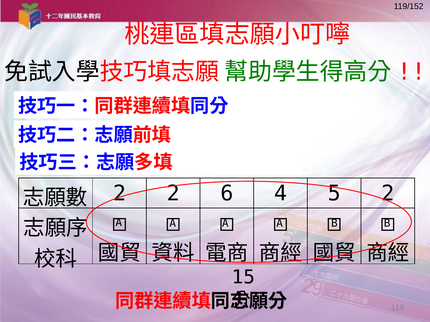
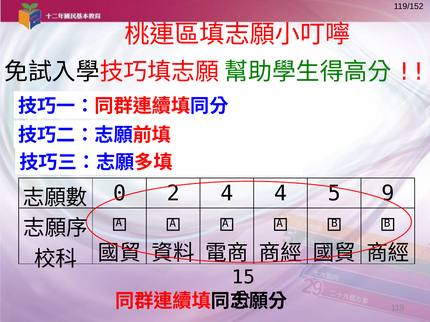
2 at (119, 194): 2 -> 0
2 6: 6 -> 4
5 2: 2 -> 9
